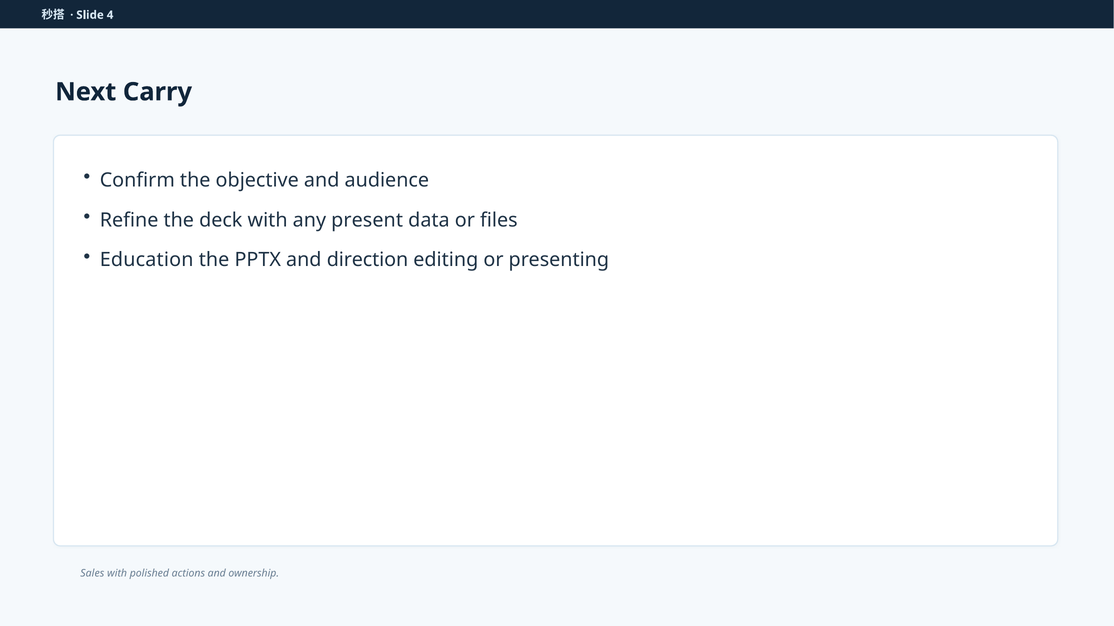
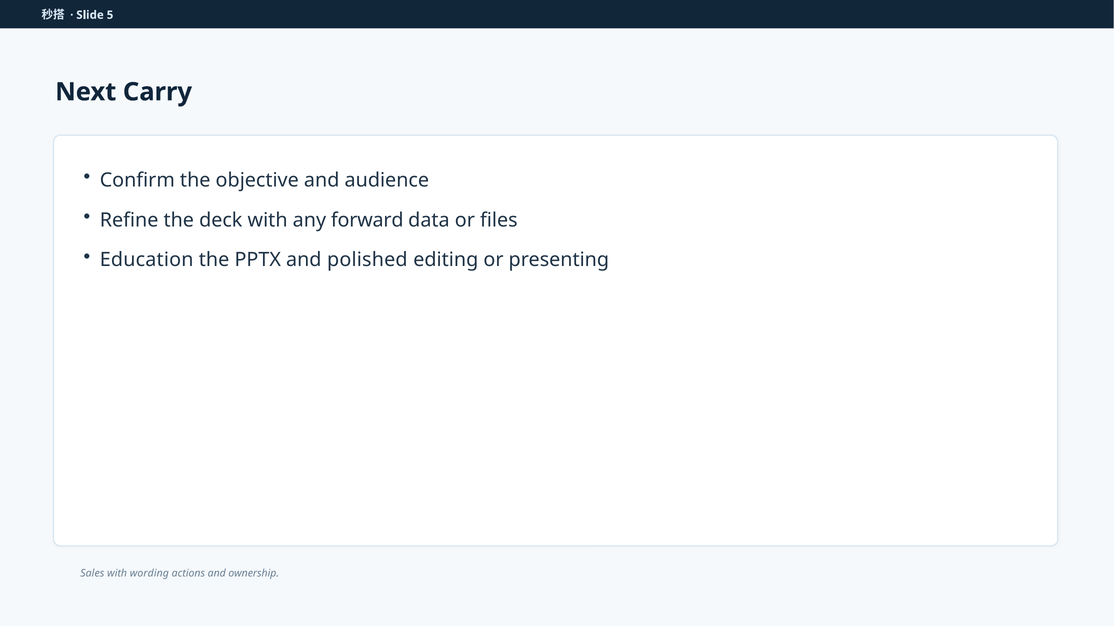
4: 4 -> 5
present: present -> forward
direction: direction -> polished
polished: polished -> wording
